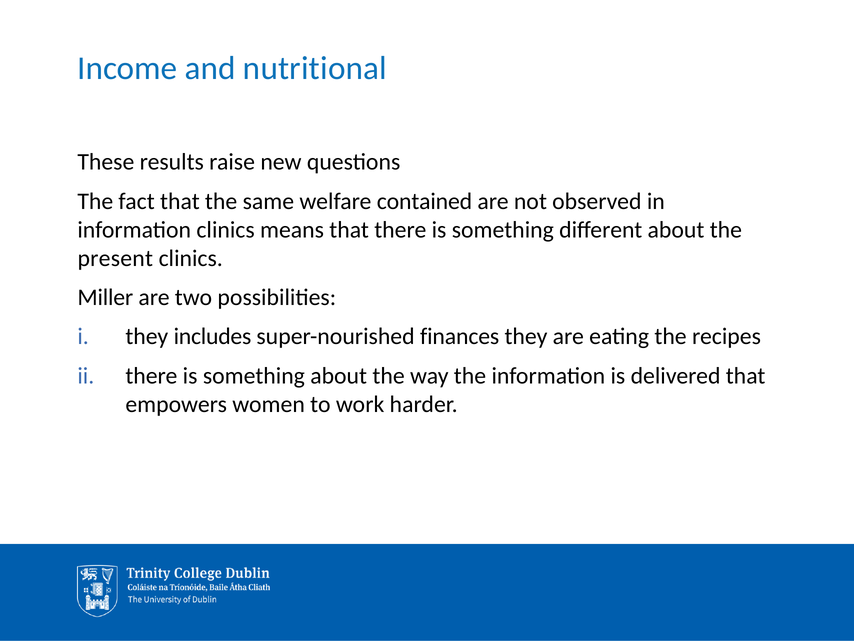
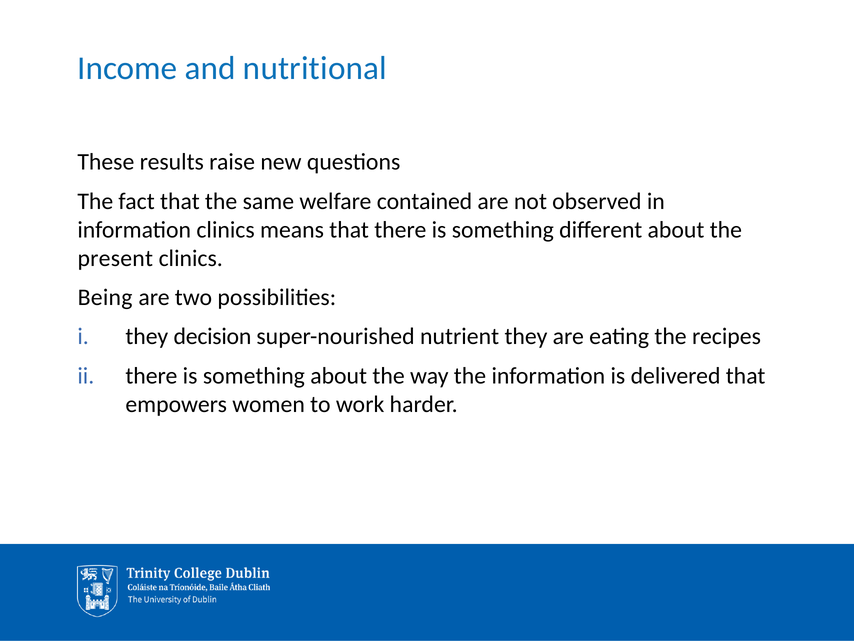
Miller: Miller -> Being
includes: includes -> decision
finances: finances -> nutrient
